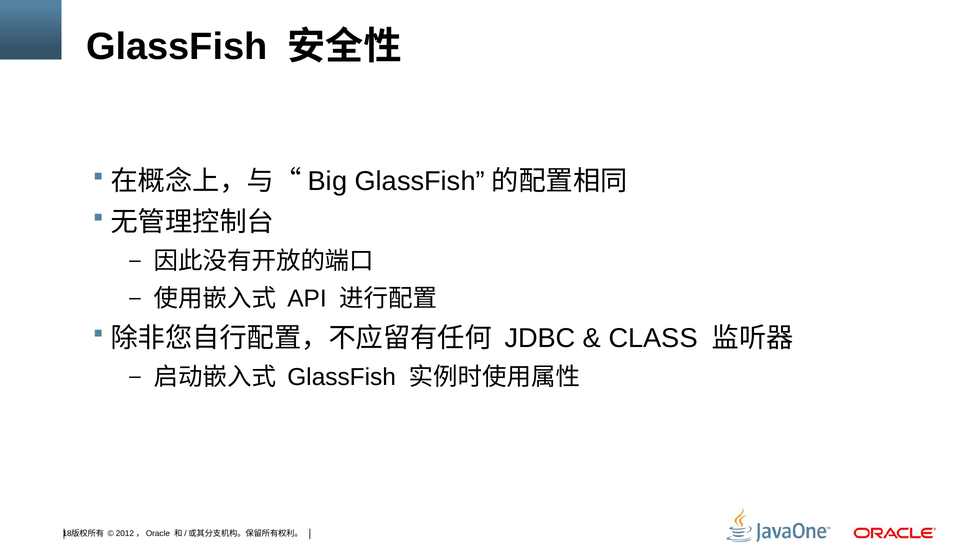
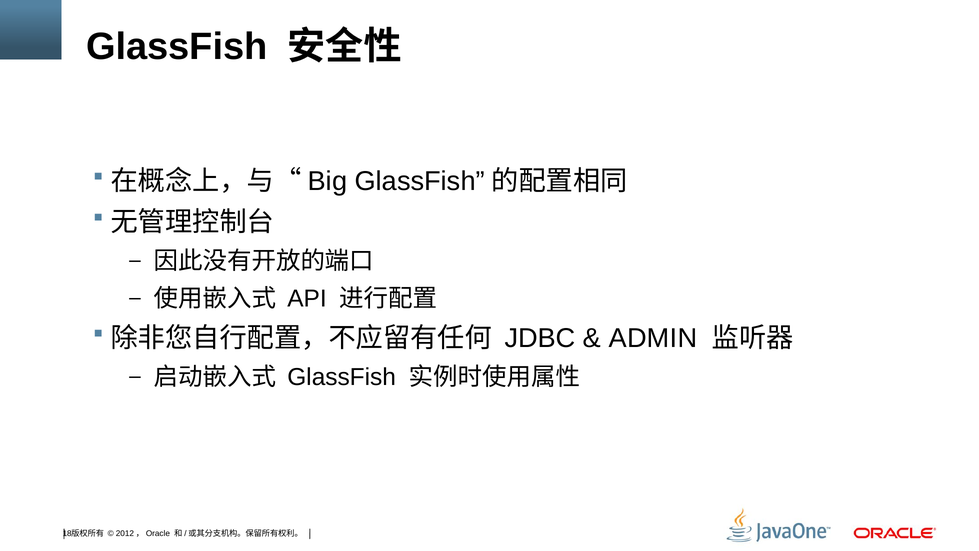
CLASS: CLASS -> ADMIN
